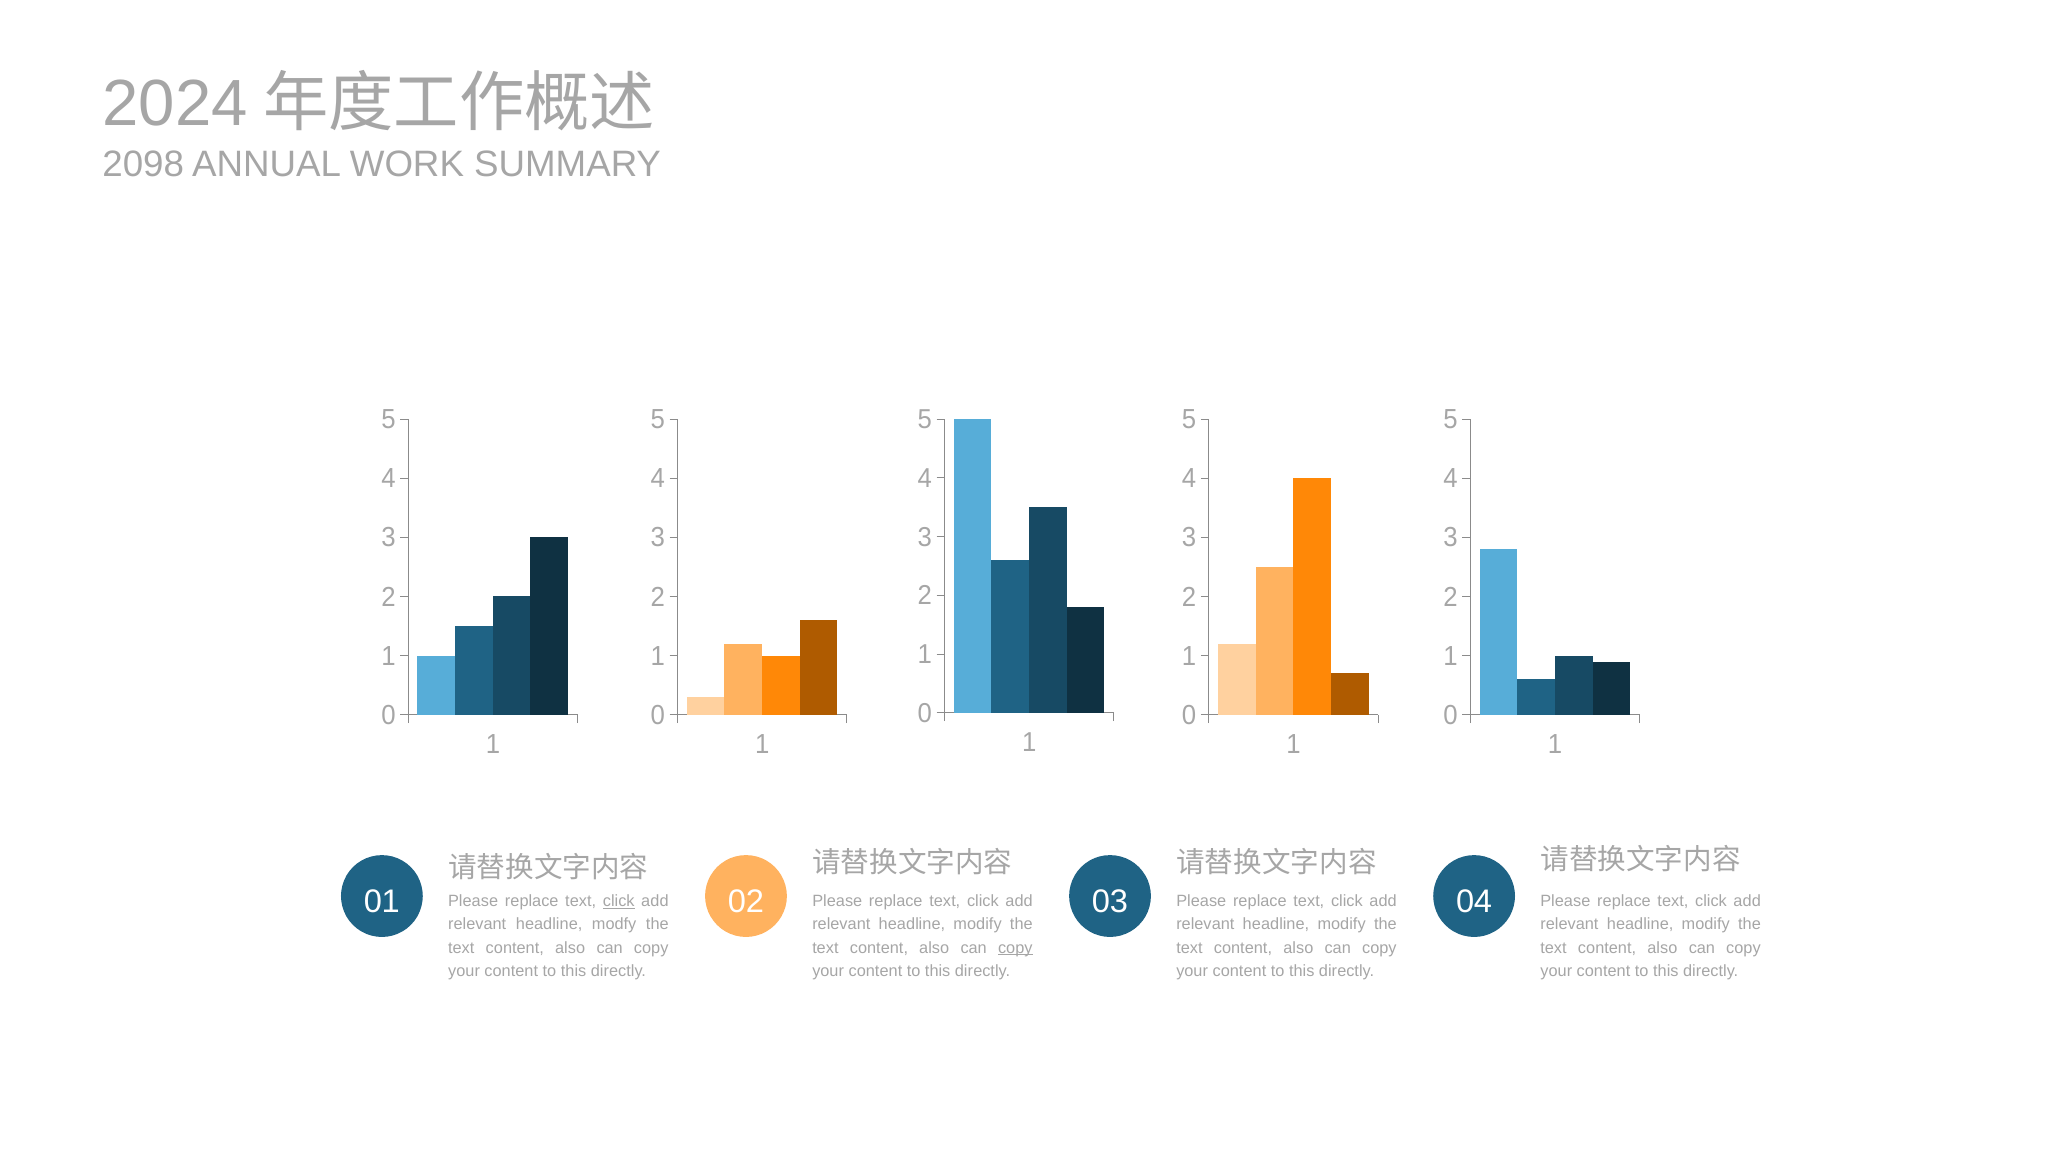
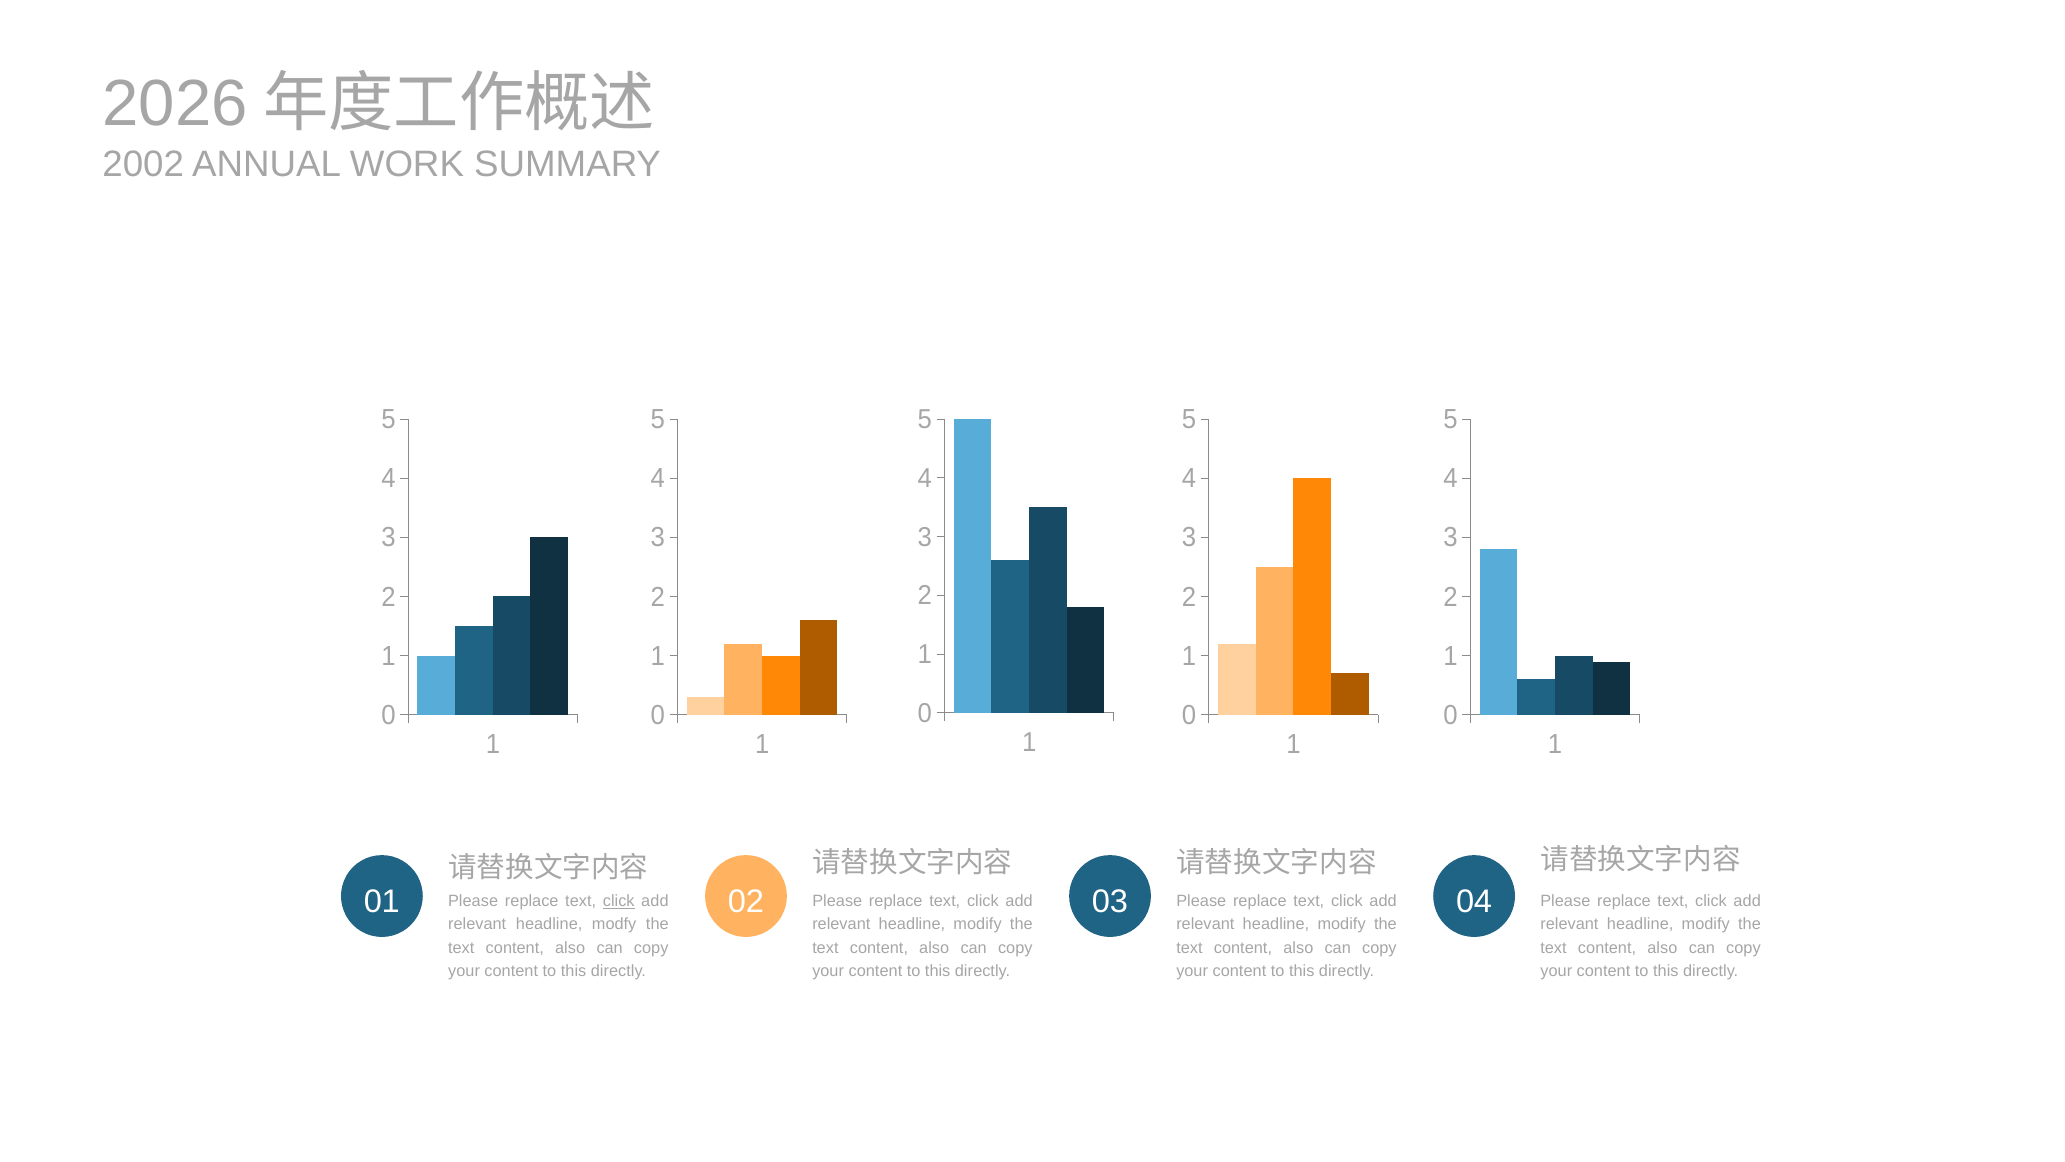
2024: 2024 -> 2026
2098: 2098 -> 2002
copy at (1015, 948) underline: present -> none
